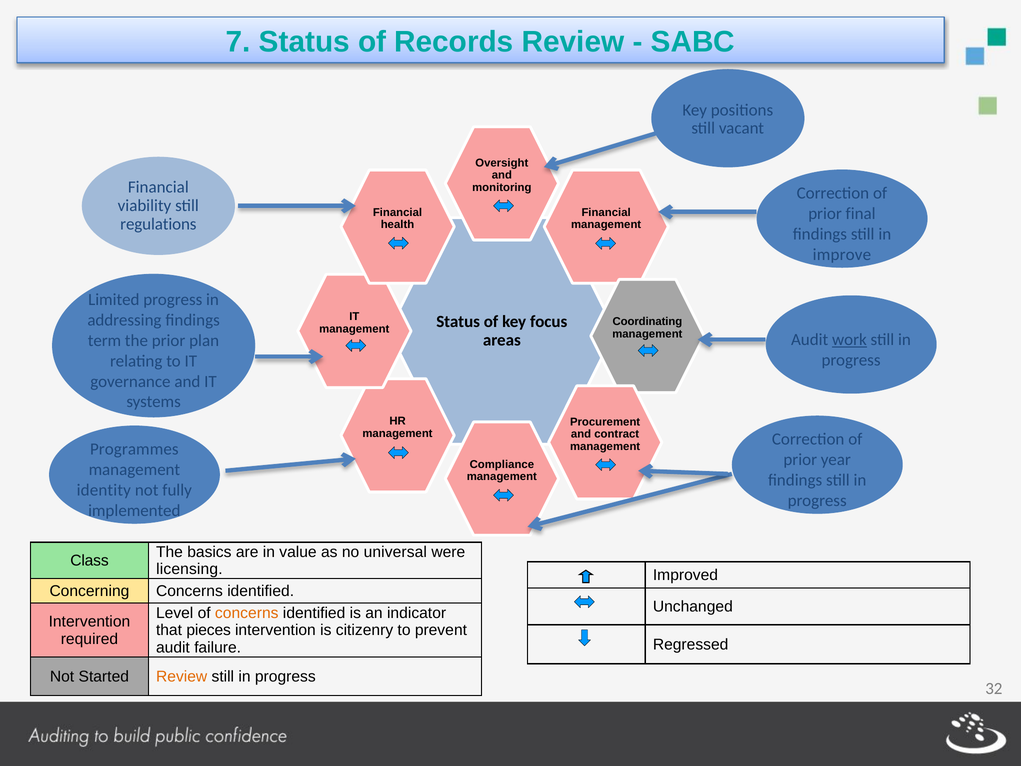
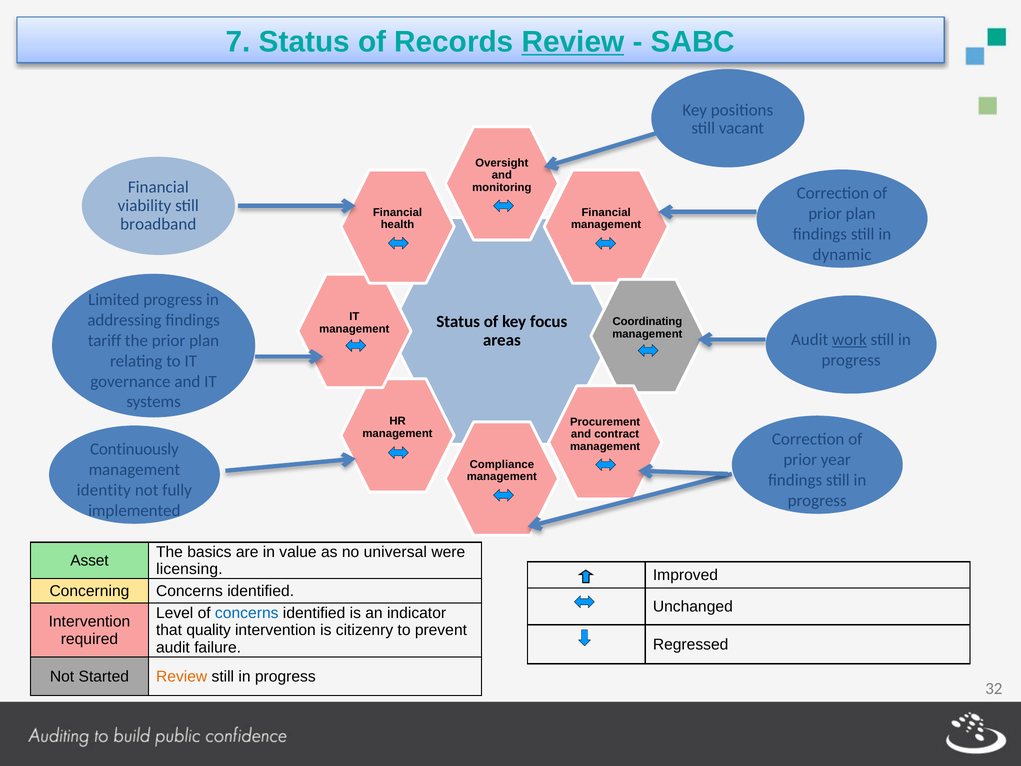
Review at (573, 42) underline: none -> present
final at (861, 214): final -> plan
regulations: regulations -> broadband
improve: improve -> dynamic
term: term -> tariff
Programmes: Programmes -> Continuously
Class: Class -> Asset
concerns at (247, 613) colour: orange -> blue
pieces: pieces -> quality
